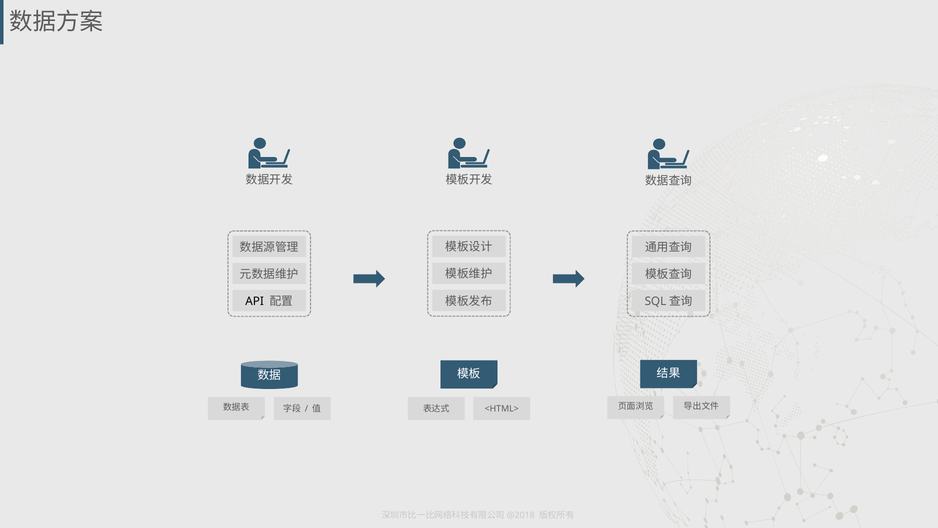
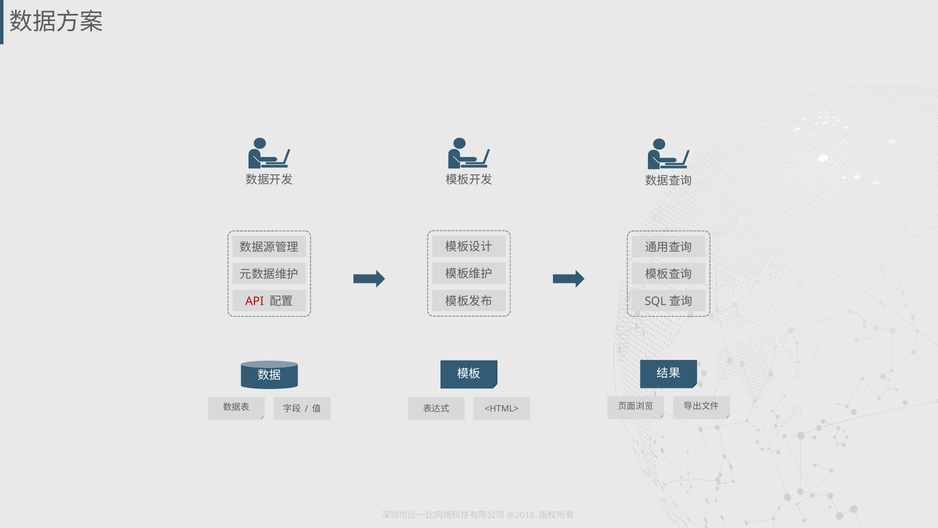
API colour: black -> red
